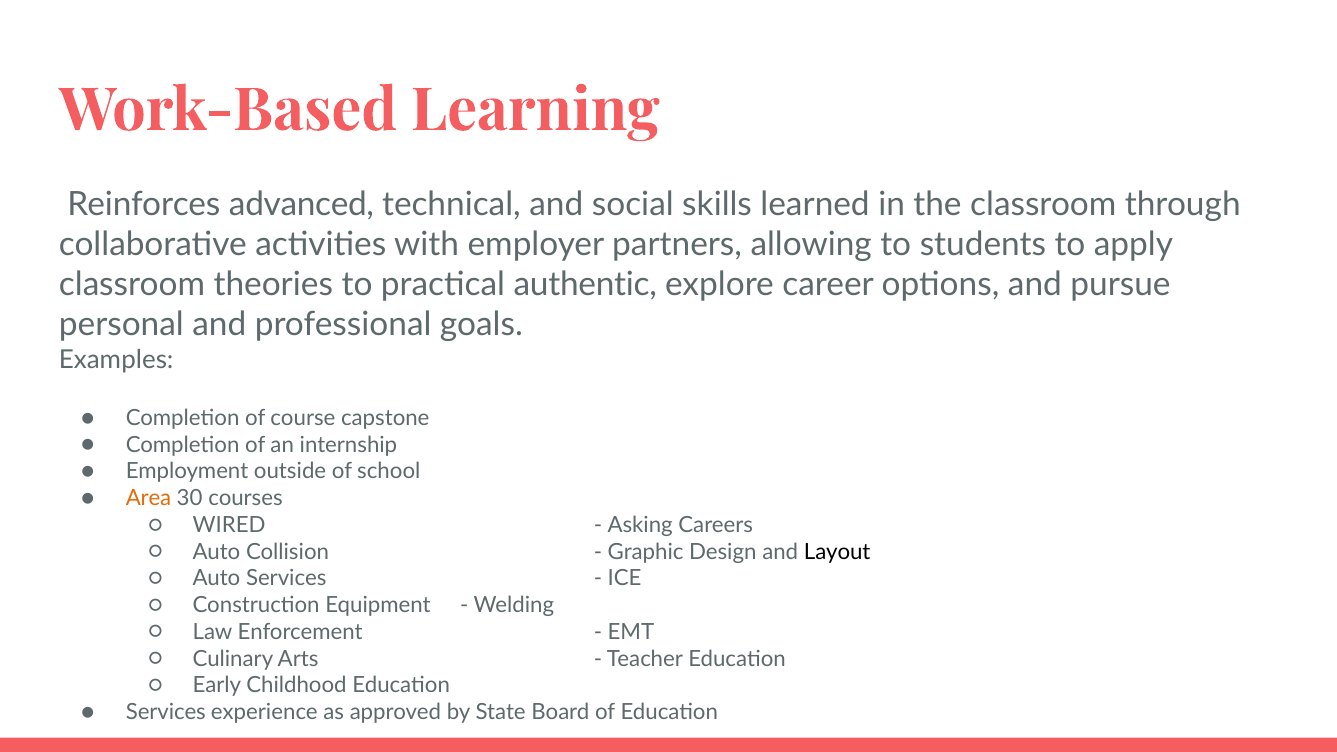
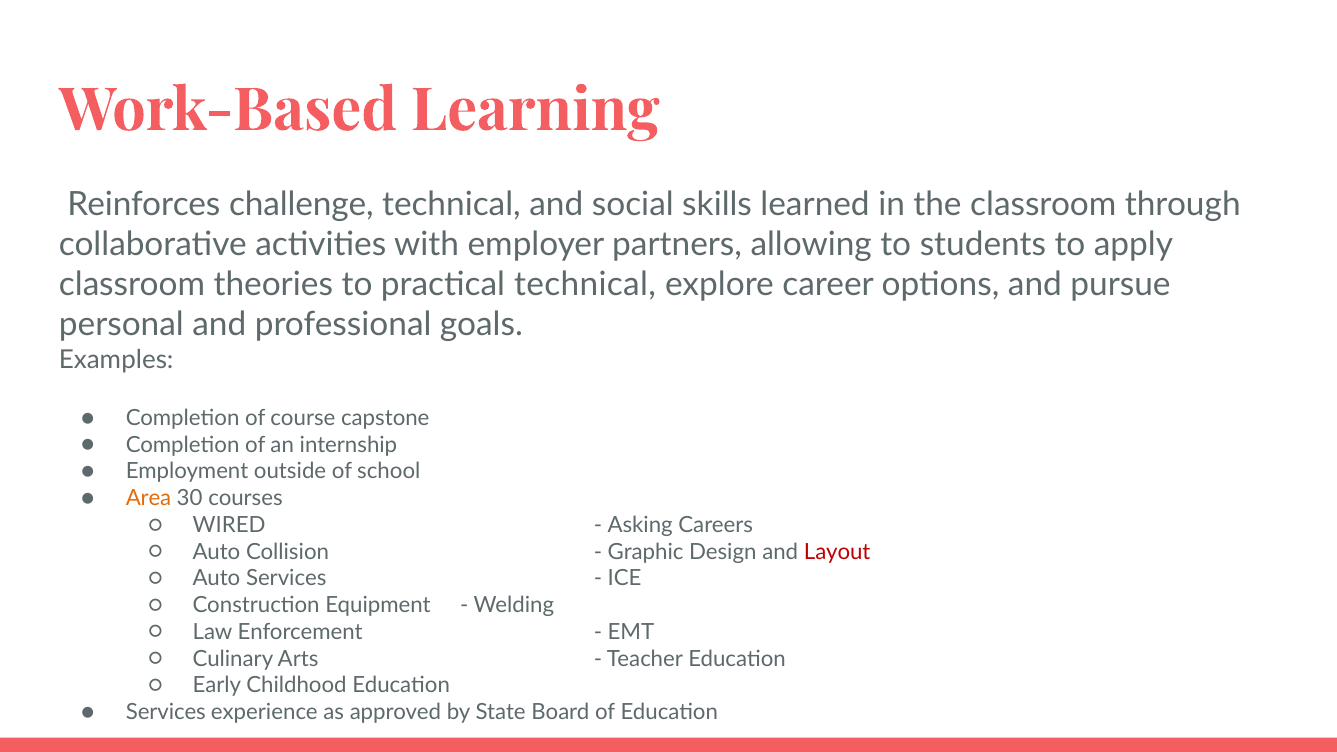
advanced: advanced -> challenge
practical authentic: authentic -> technical
Layout colour: black -> red
